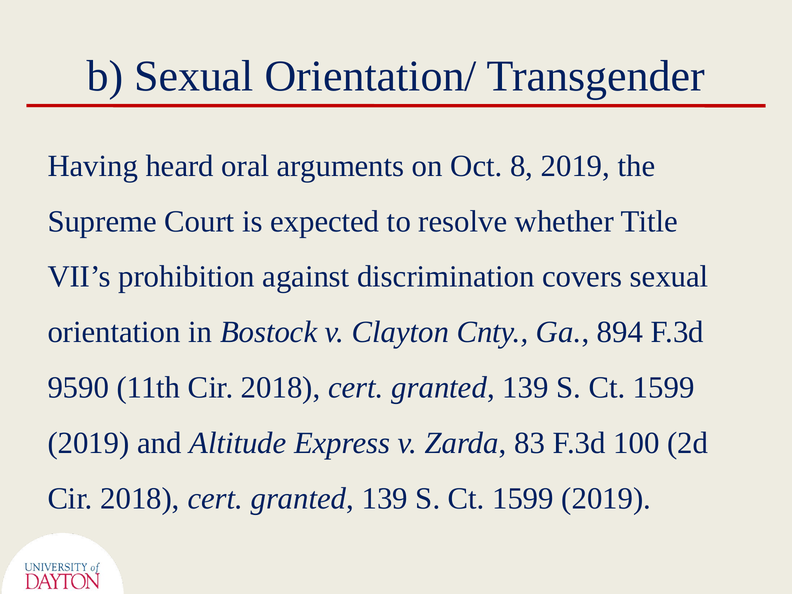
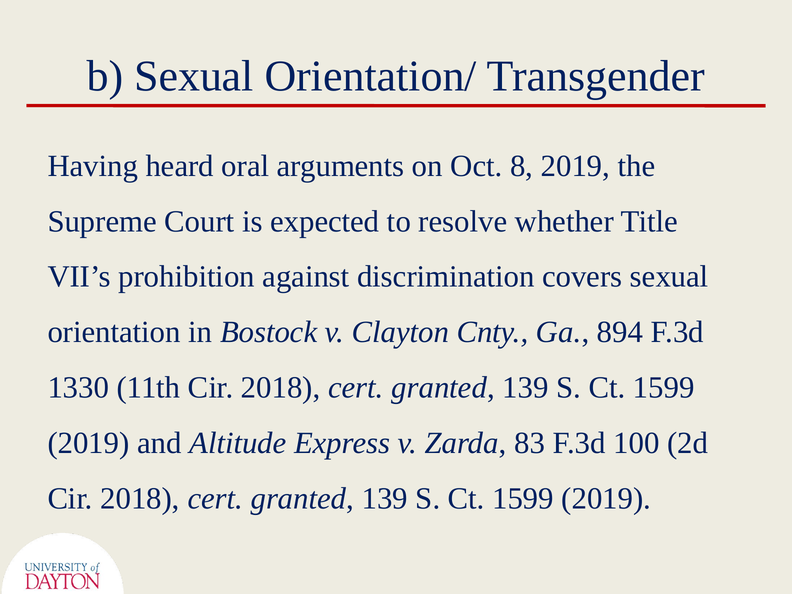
9590: 9590 -> 1330
